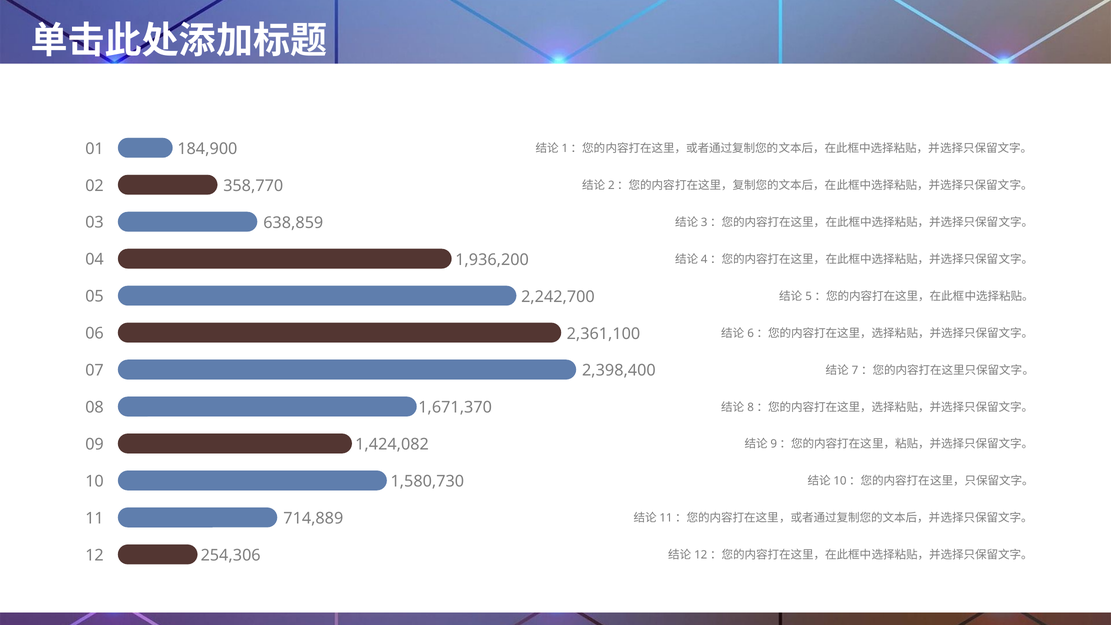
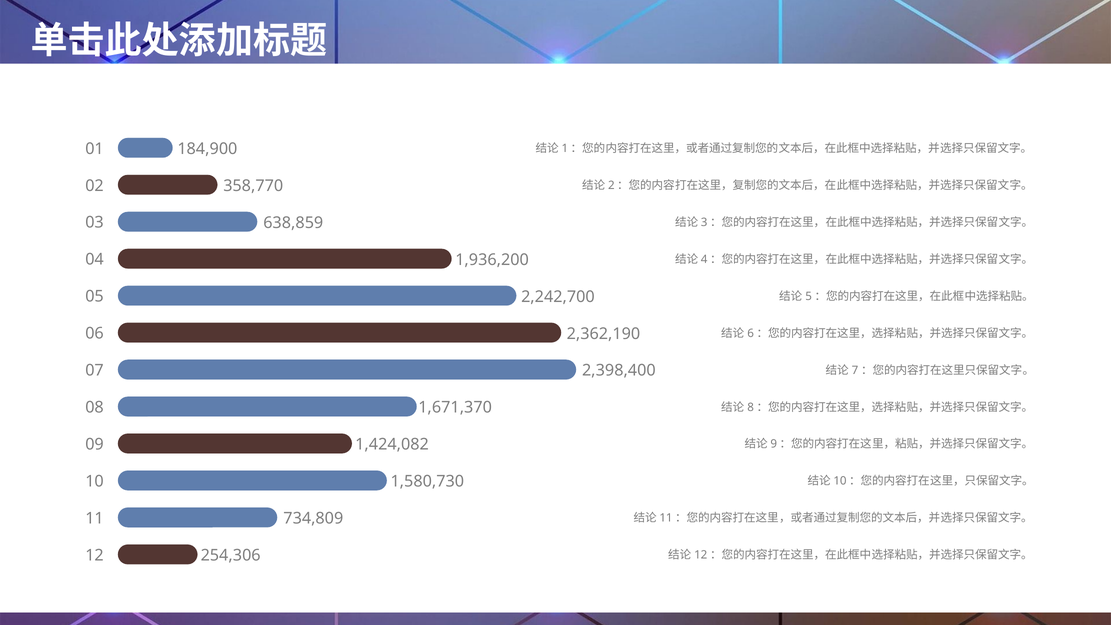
2,361,100: 2,361,100 -> 2,362,190
714,889: 714,889 -> 734,809
